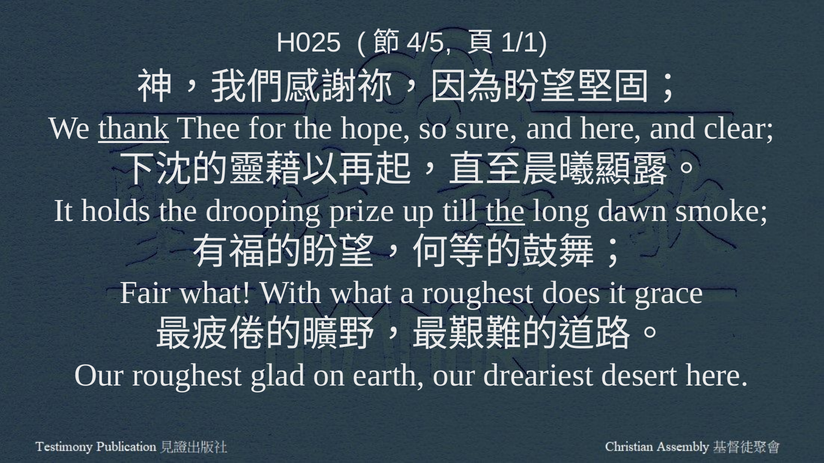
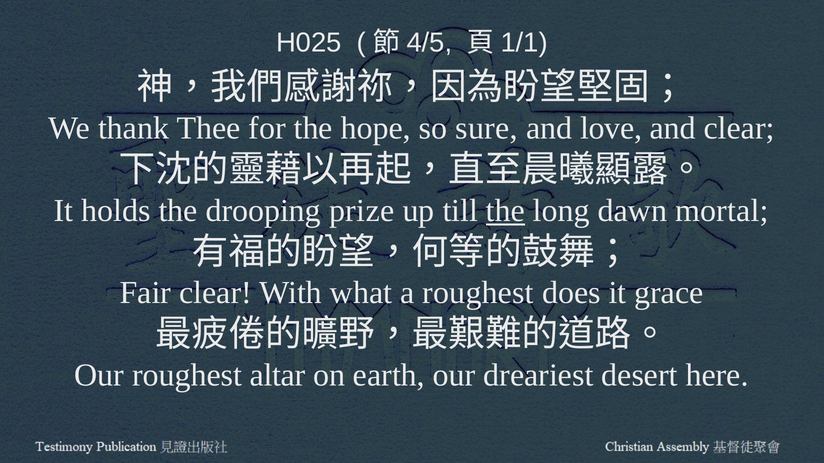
thank underline: present -> none
and here: here -> love
smoke: smoke -> mortal
Fair what: what -> clear
glad: glad -> altar
